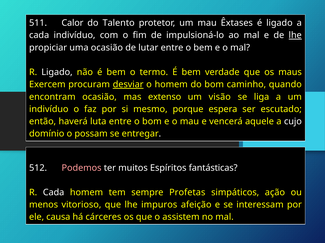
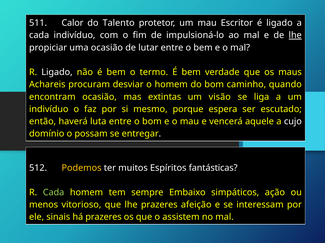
Êxtases: Êxtases -> Escritor
Exercem: Exercem -> Achareis
desviar underline: present -> none
extenso: extenso -> extintas
Podemos colour: pink -> yellow
Cada at (54, 193) colour: white -> light green
Profetas: Profetas -> Embaixo
lhe impuros: impuros -> prazeres
causa: causa -> sinais
há cárceres: cárceres -> prazeres
